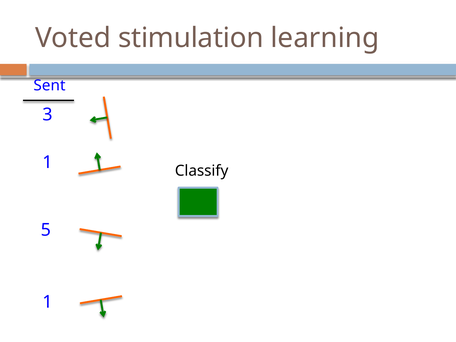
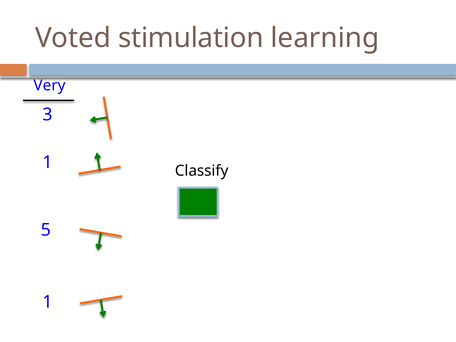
Sent: Sent -> Very
